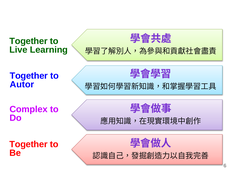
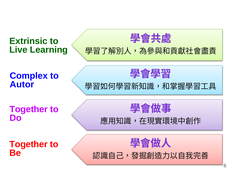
Together at (29, 41): Together -> Extrinsic
Together at (29, 76): Together -> Complex
Complex at (29, 109): Complex -> Together
